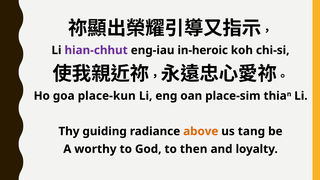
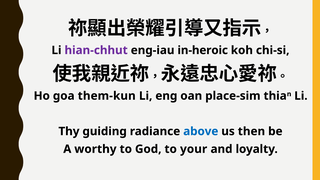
place-kun: place-kun -> them-kun
above colour: orange -> blue
tang: tang -> then
then: then -> your
